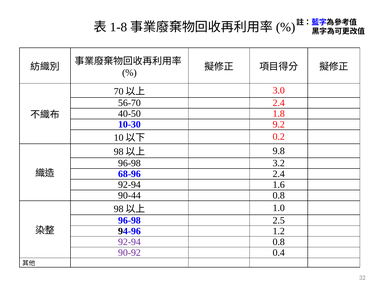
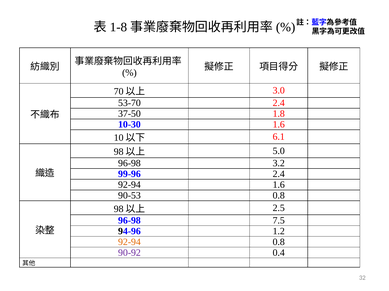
56-70: 56-70 -> 53-70
40-50: 40-50 -> 37-50
10-30 9.2: 9.2 -> 1.6
0.2: 0.2 -> 6.1
9.8: 9.8 -> 5.0
68-96: 68-96 -> 99-96
90-44: 90-44 -> 90-53
1.0: 1.0 -> 2.5
2.5: 2.5 -> 7.5
92-94 at (129, 242) colour: purple -> orange
